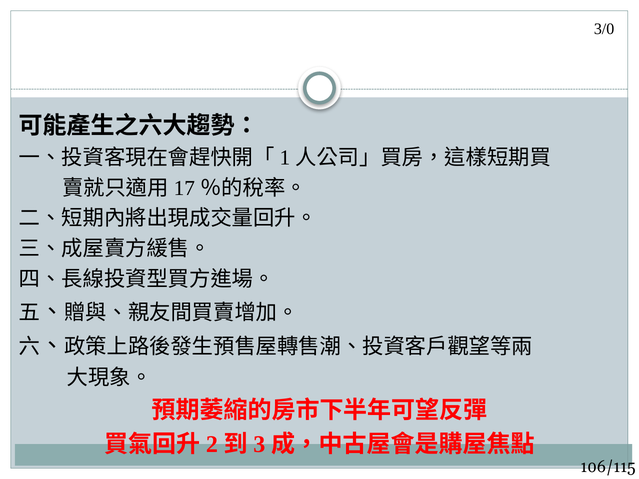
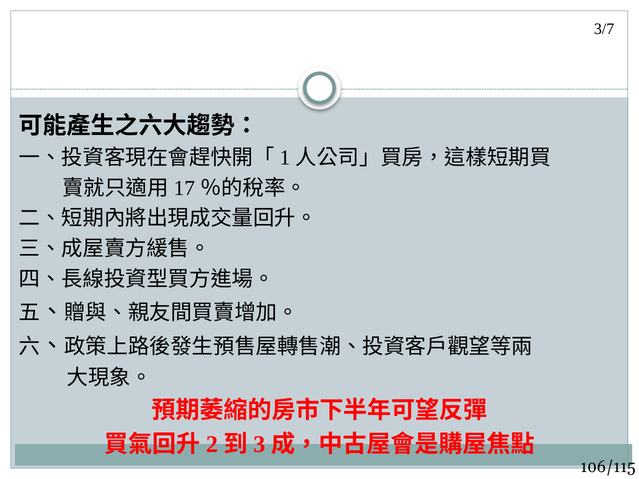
3/0: 3/0 -> 3/7
